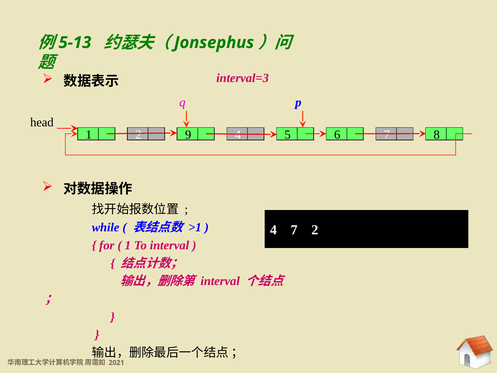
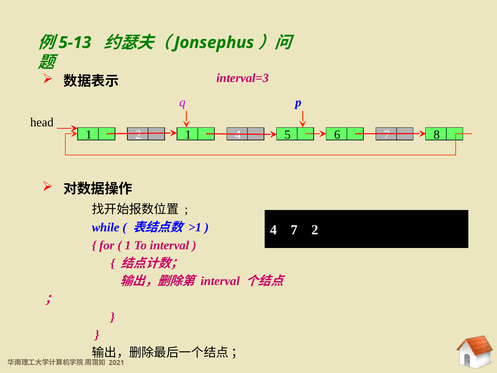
2 9: 9 -> 1
